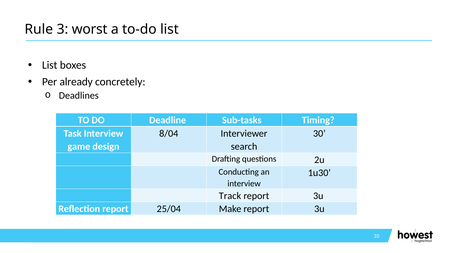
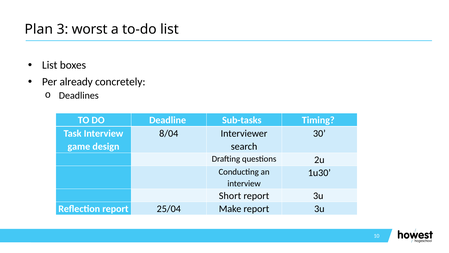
Rule: Rule -> Plan
Track: Track -> Short
